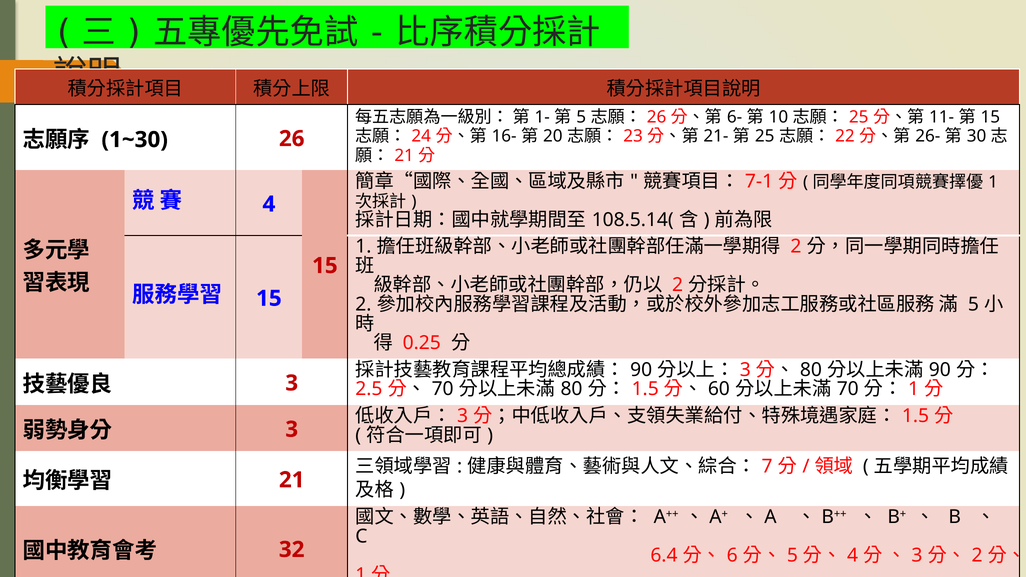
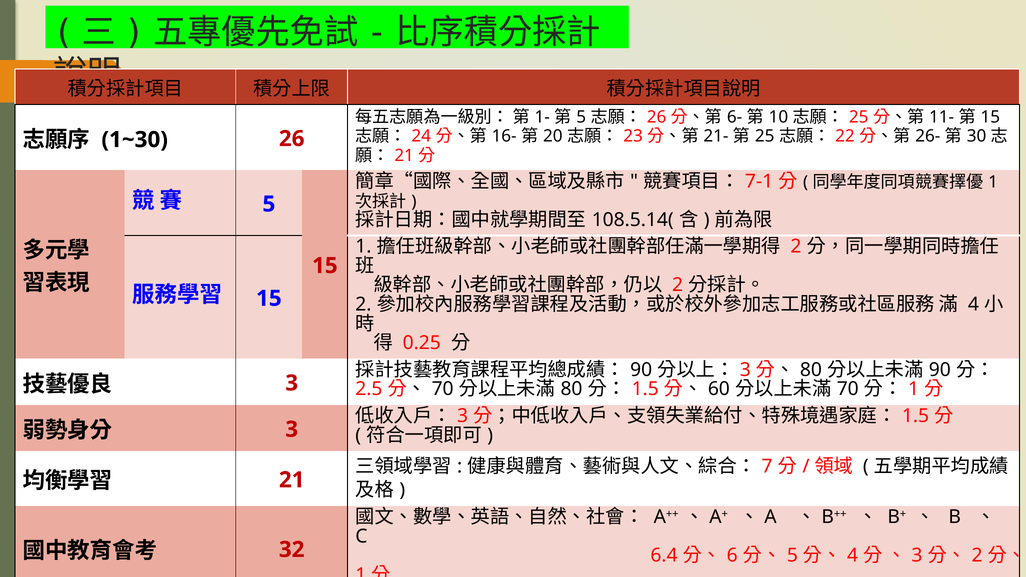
4 at (269, 204): 4 -> 5
5 at (973, 304): 5 -> 4
